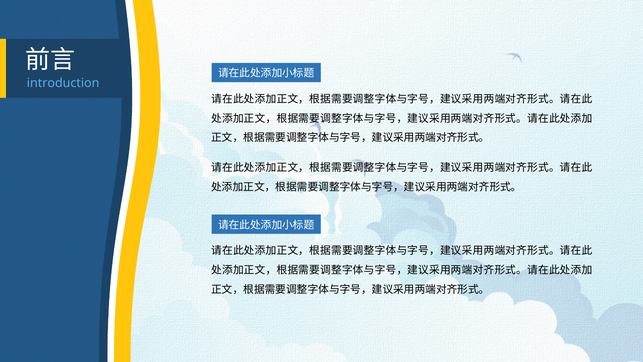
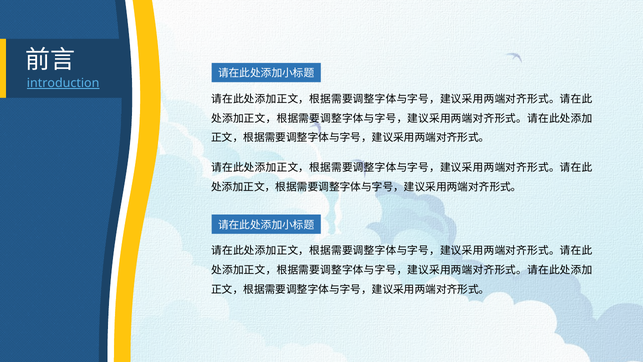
introduction underline: none -> present
